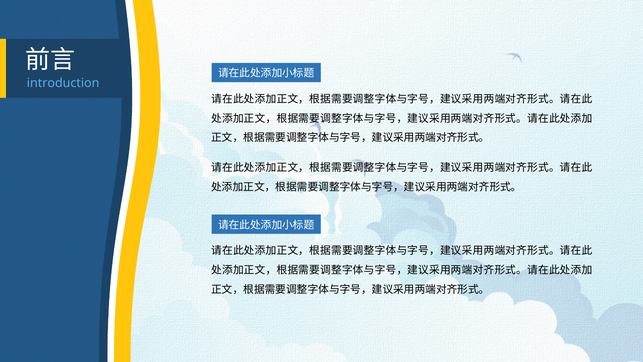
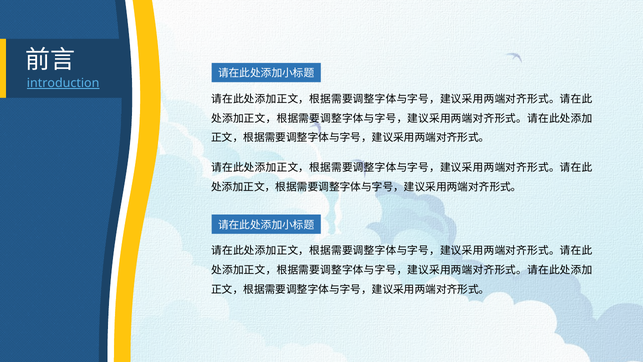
introduction underline: none -> present
